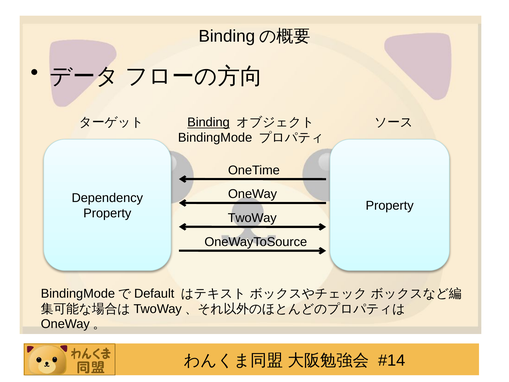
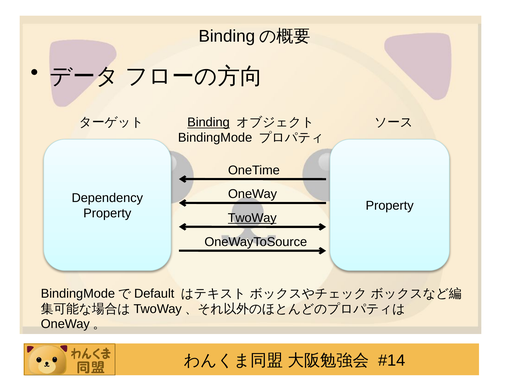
TwoWay underline: none -> present
